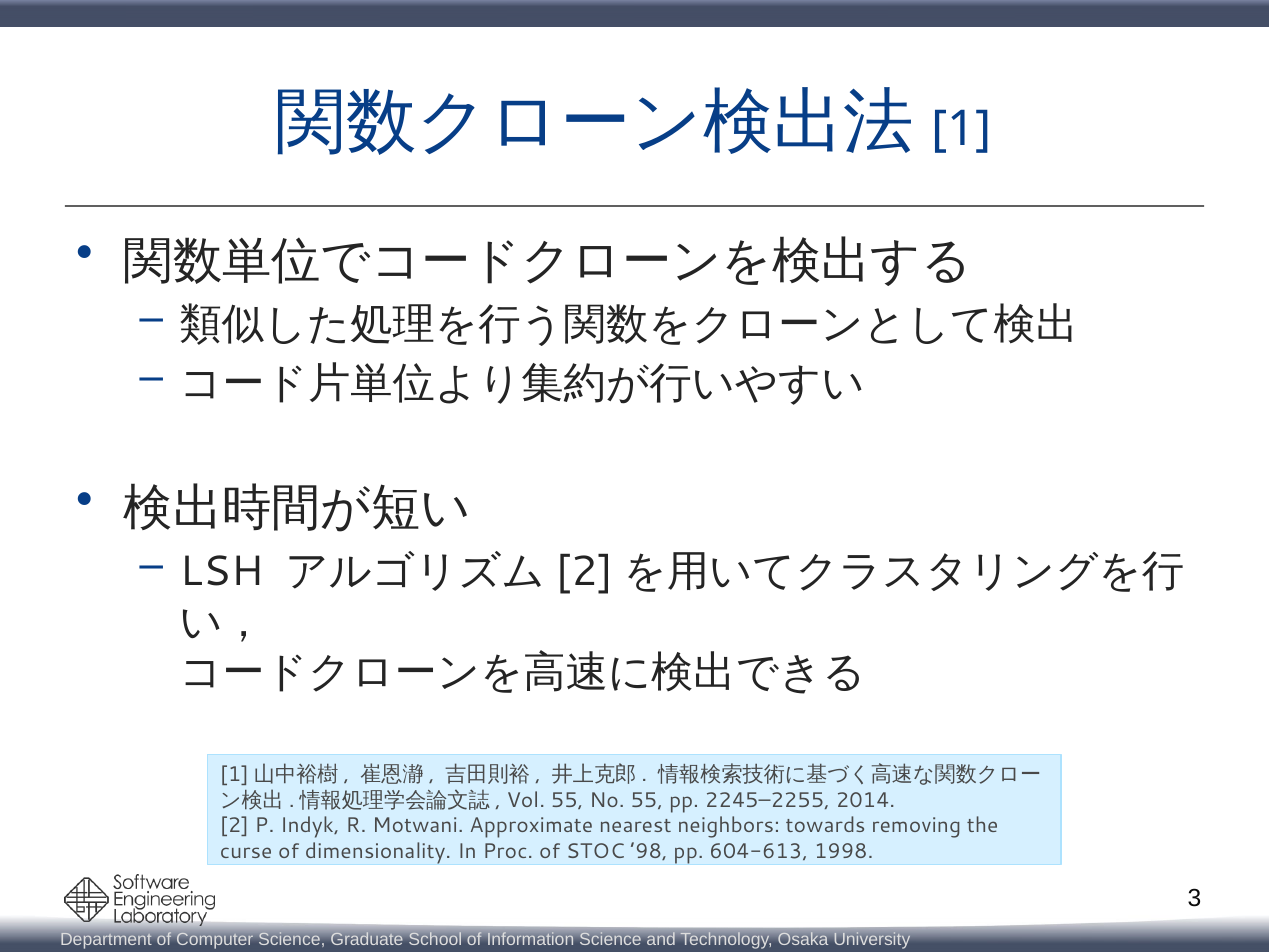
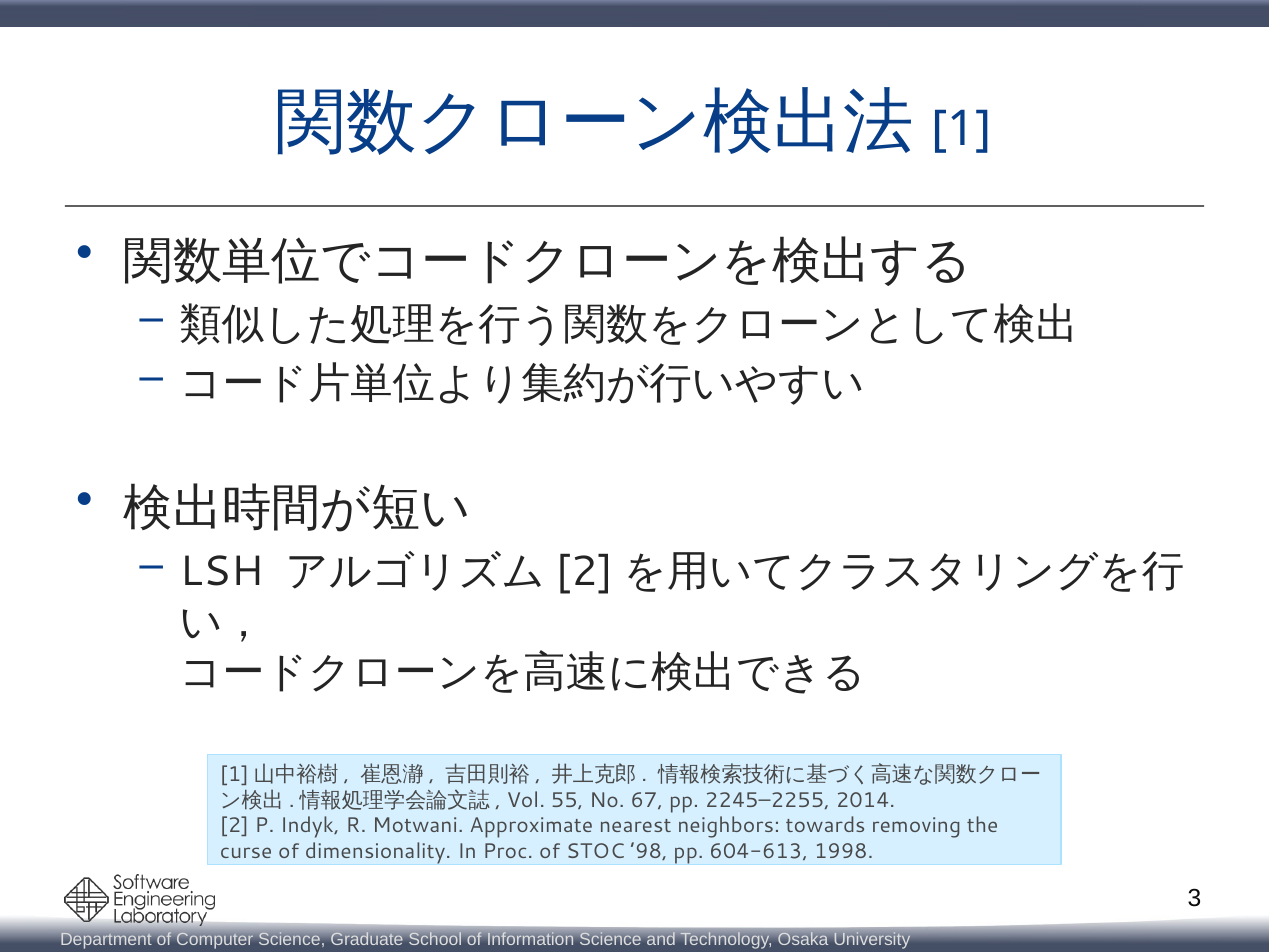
No 55: 55 -> 67
